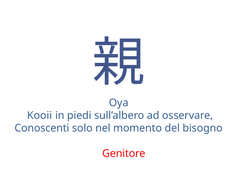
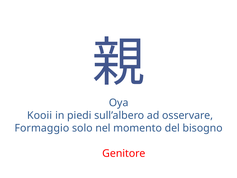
Conoscenti: Conoscenti -> Formaggio
